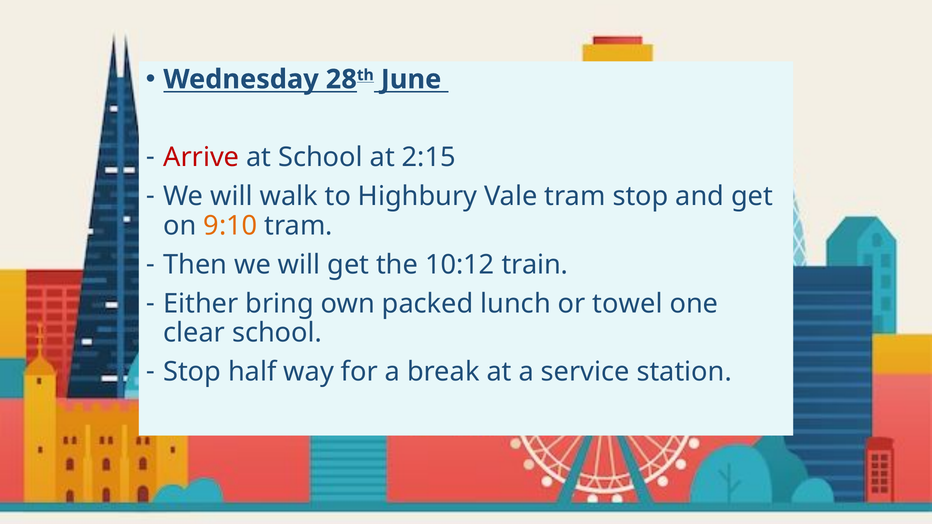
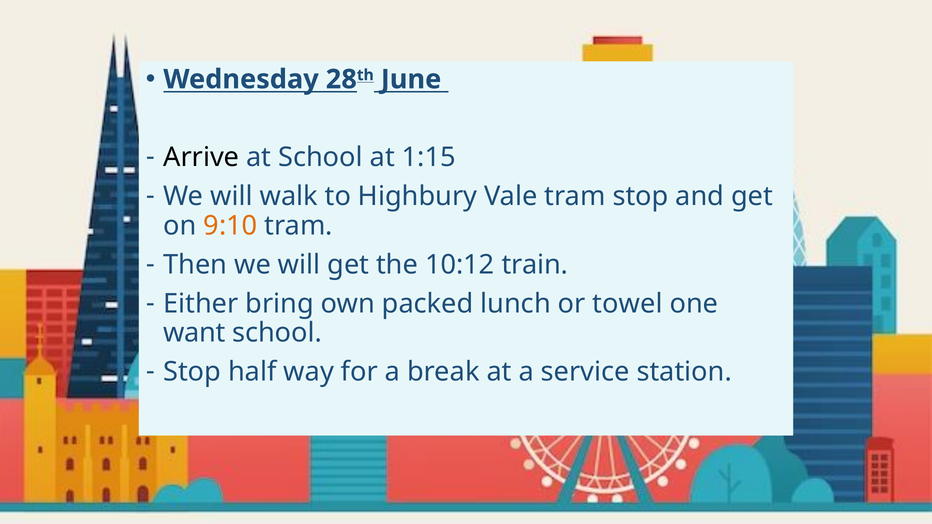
Arrive colour: red -> black
2:15: 2:15 -> 1:15
clear: clear -> want
